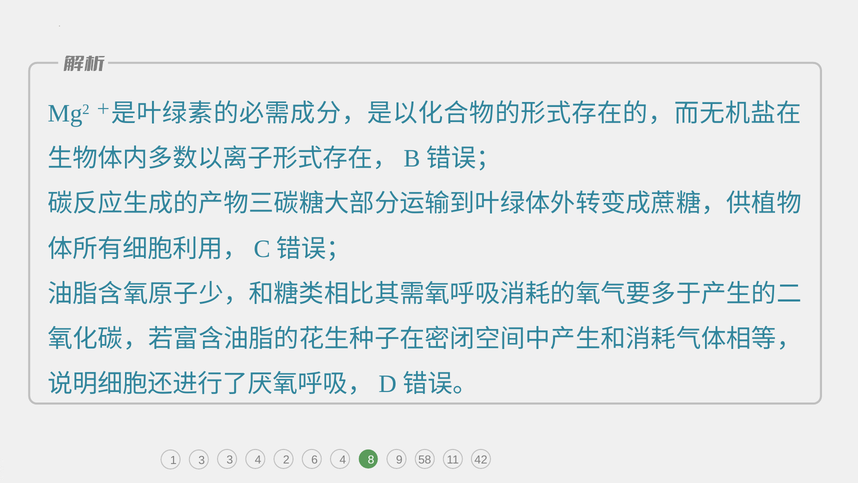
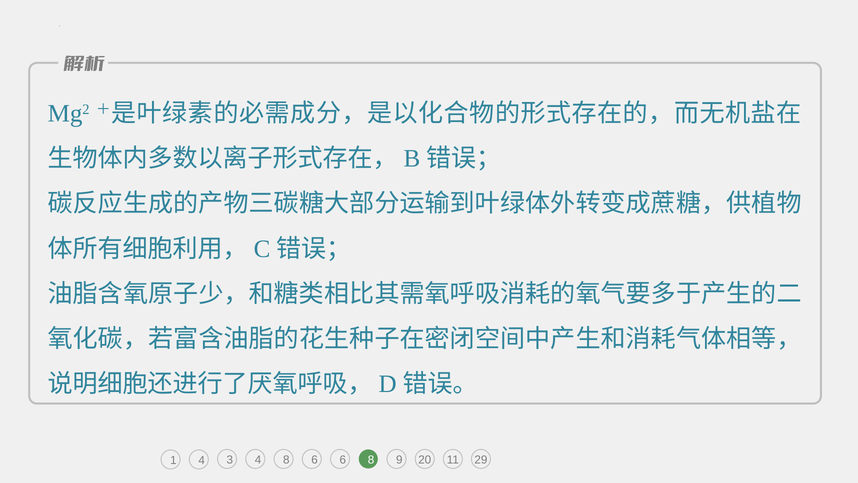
1 3: 3 -> 4
4 2: 2 -> 8
6 4: 4 -> 6
58: 58 -> 20
42: 42 -> 29
